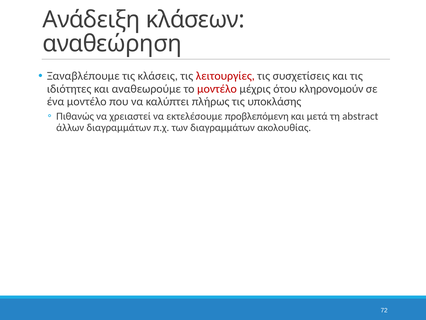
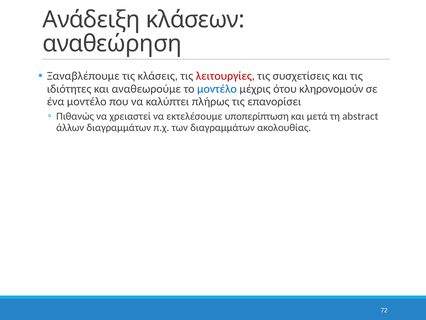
μοντέλο at (217, 89) colour: red -> blue
υποκλάσης: υποκλάσης -> επανορίσει
προβλεπόμενη: προβλεπόμενη -> υποπερίπτωση
